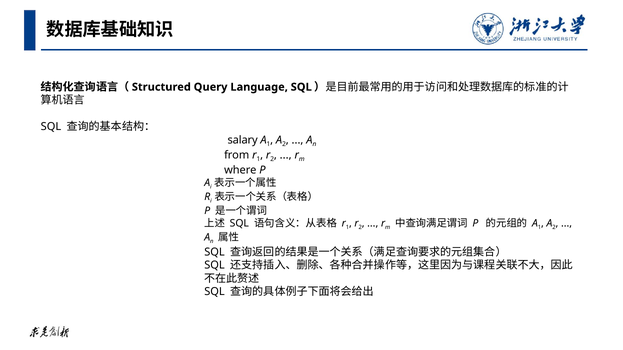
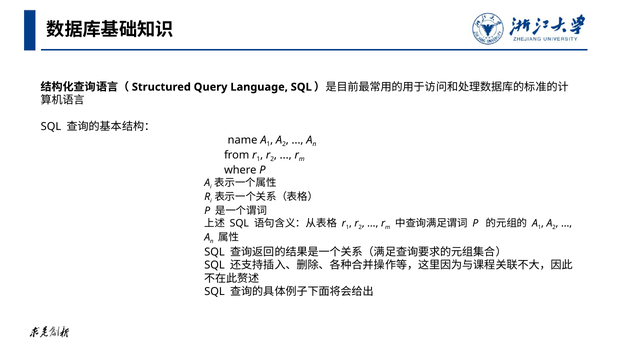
salary: salary -> name
